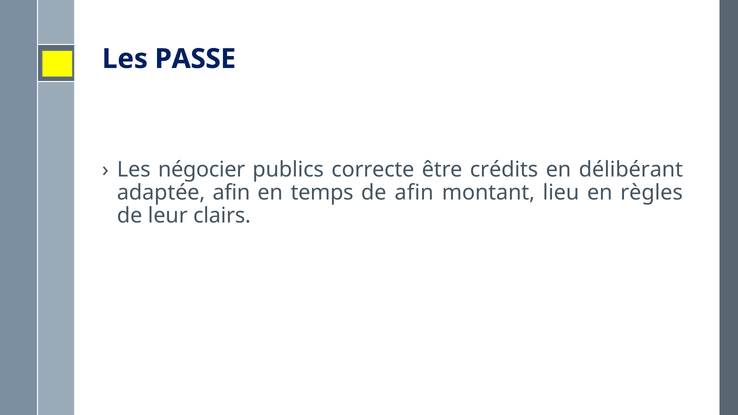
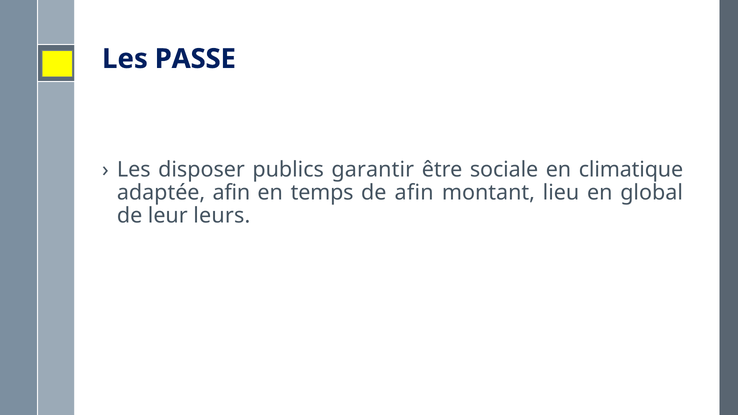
négocier: négocier -> disposer
correcte: correcte -> garantir
crédits: crédits -> sociale
délibérant: délibérant -> climatique
règles: règles -> global
clairs: clairs -> leurs
